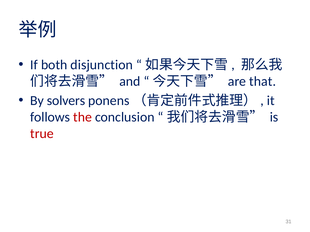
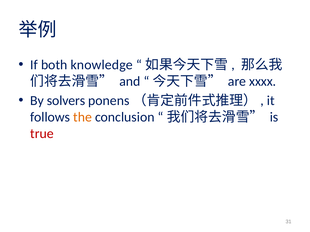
disjunction: disjunction -> knowledge
that: that -> xxxx
the colour: red -> orange
